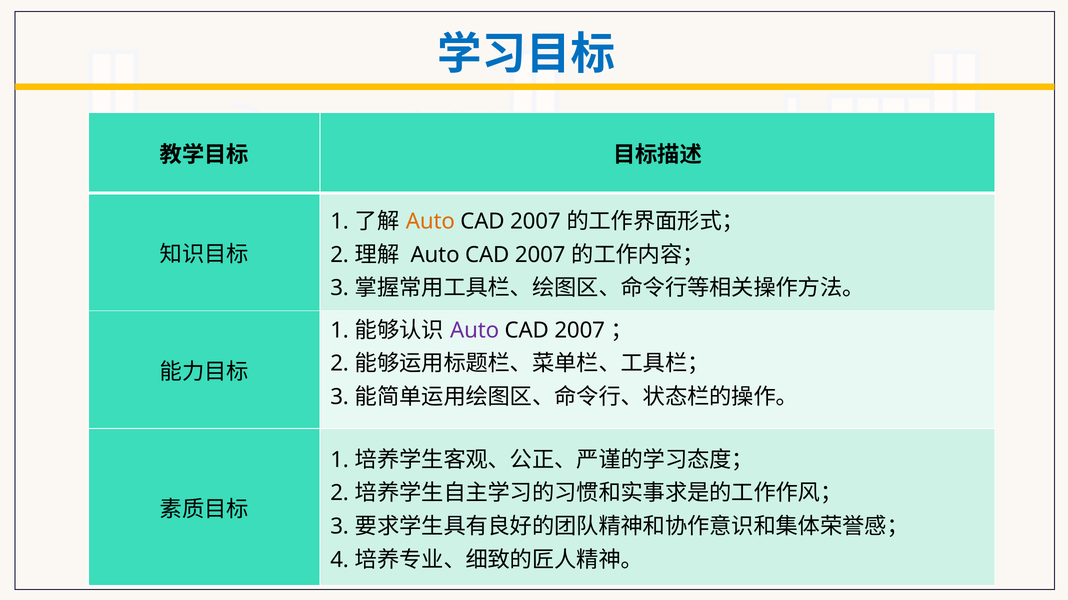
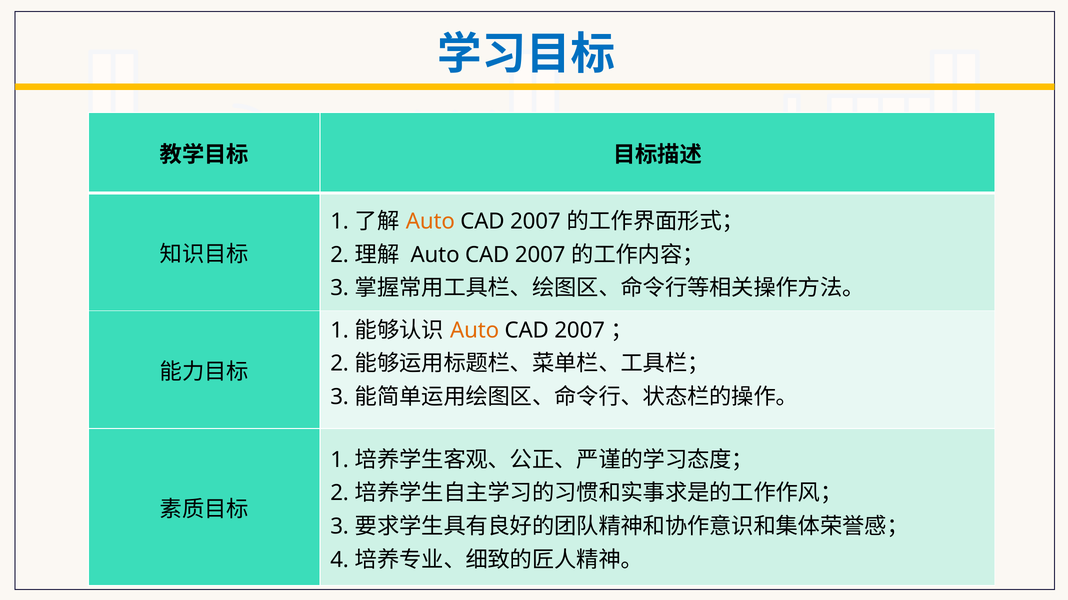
Auto at (475, 331) colour: purple -> orange
